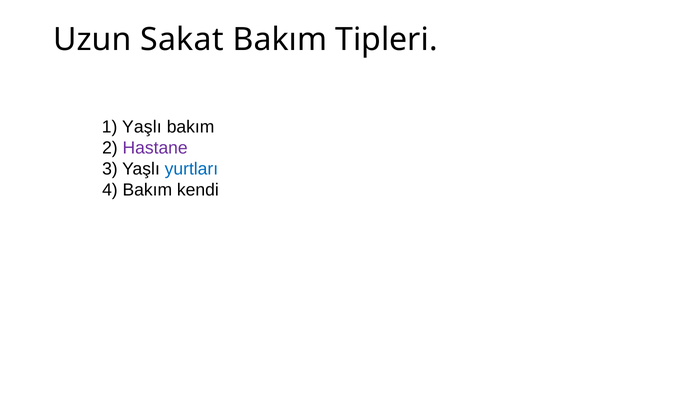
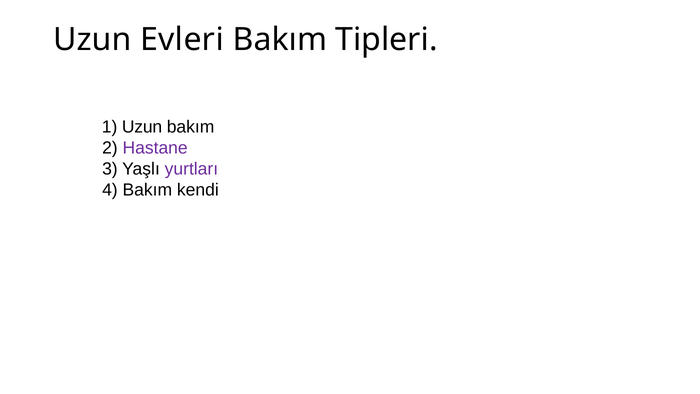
Sakat: Sakat -> Evleri
Yaşlı at (142, 127): Yaşlı -> Uzun
yurtları colour: blue -> purple
